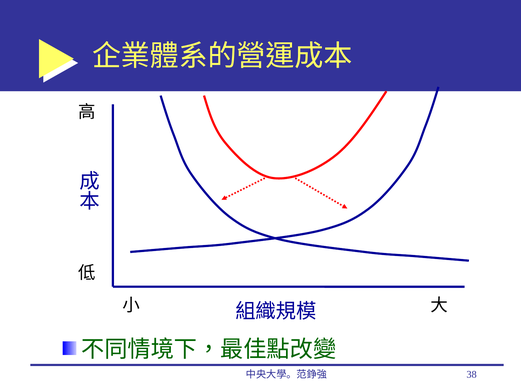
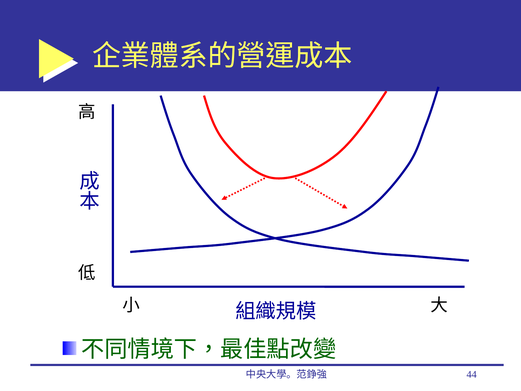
38: 38 -> 44
